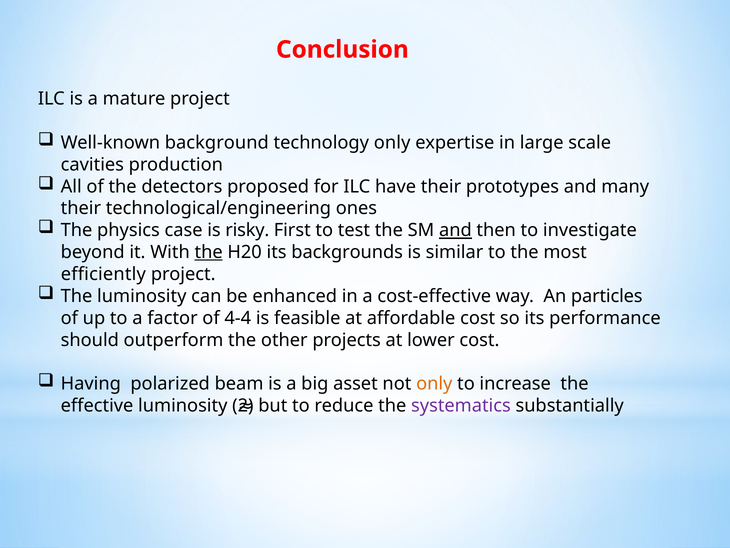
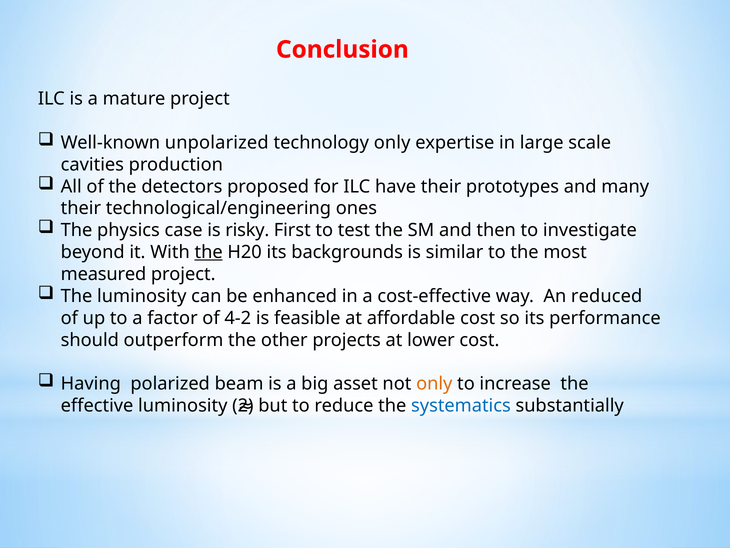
background: background -> unpolarized
and at (455, 230) underline: present -> none
efficiently: efficiently -> measured
particles: particles -> reduced
4-4: 4-4 -> 4-2
systematics colour: purple -> blue
